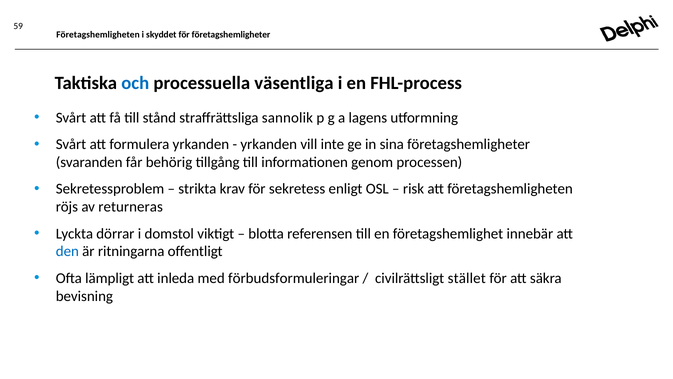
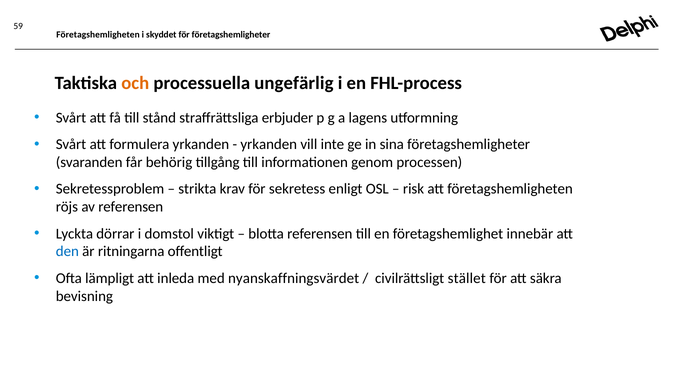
och colour: blue -> orange
väsentliga: väsentliga -> ungefärlig
sannolik: sannolik -> erbjuder
av returneras: returneras -> referensen
förbudsformuleringar: förbudsformuleringar -> nyanskaffningsvärdet
